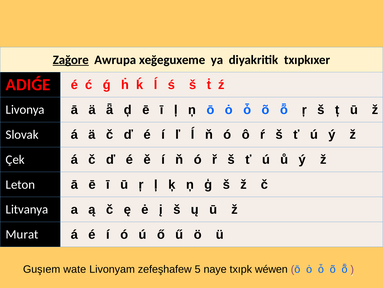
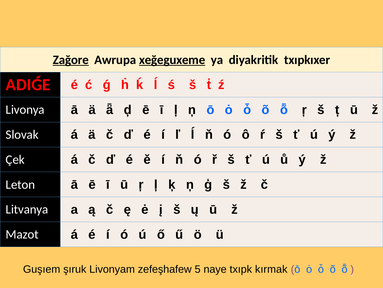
xeğeguxeme underline: none -> present
Murat: Murat -> Mazot
wate: wate -> şıruk
wéwen: wéwen -> kırmak
